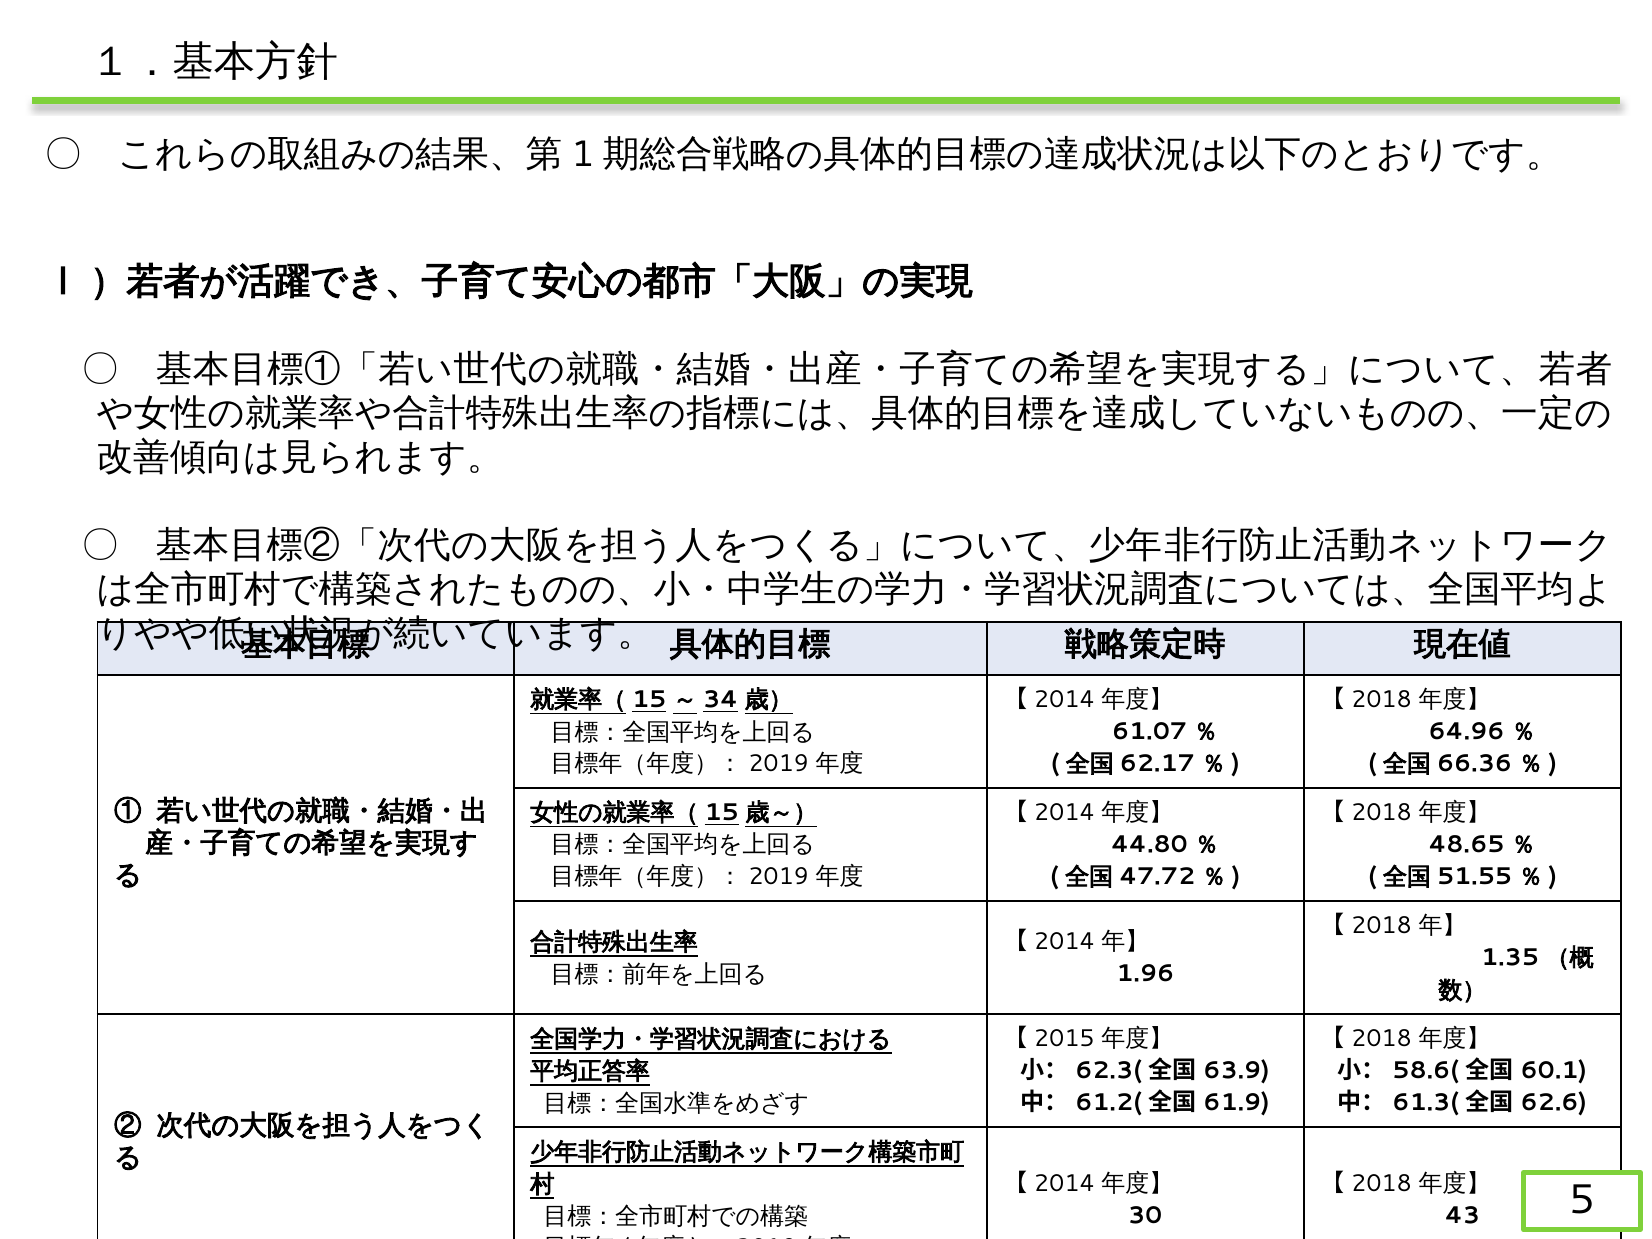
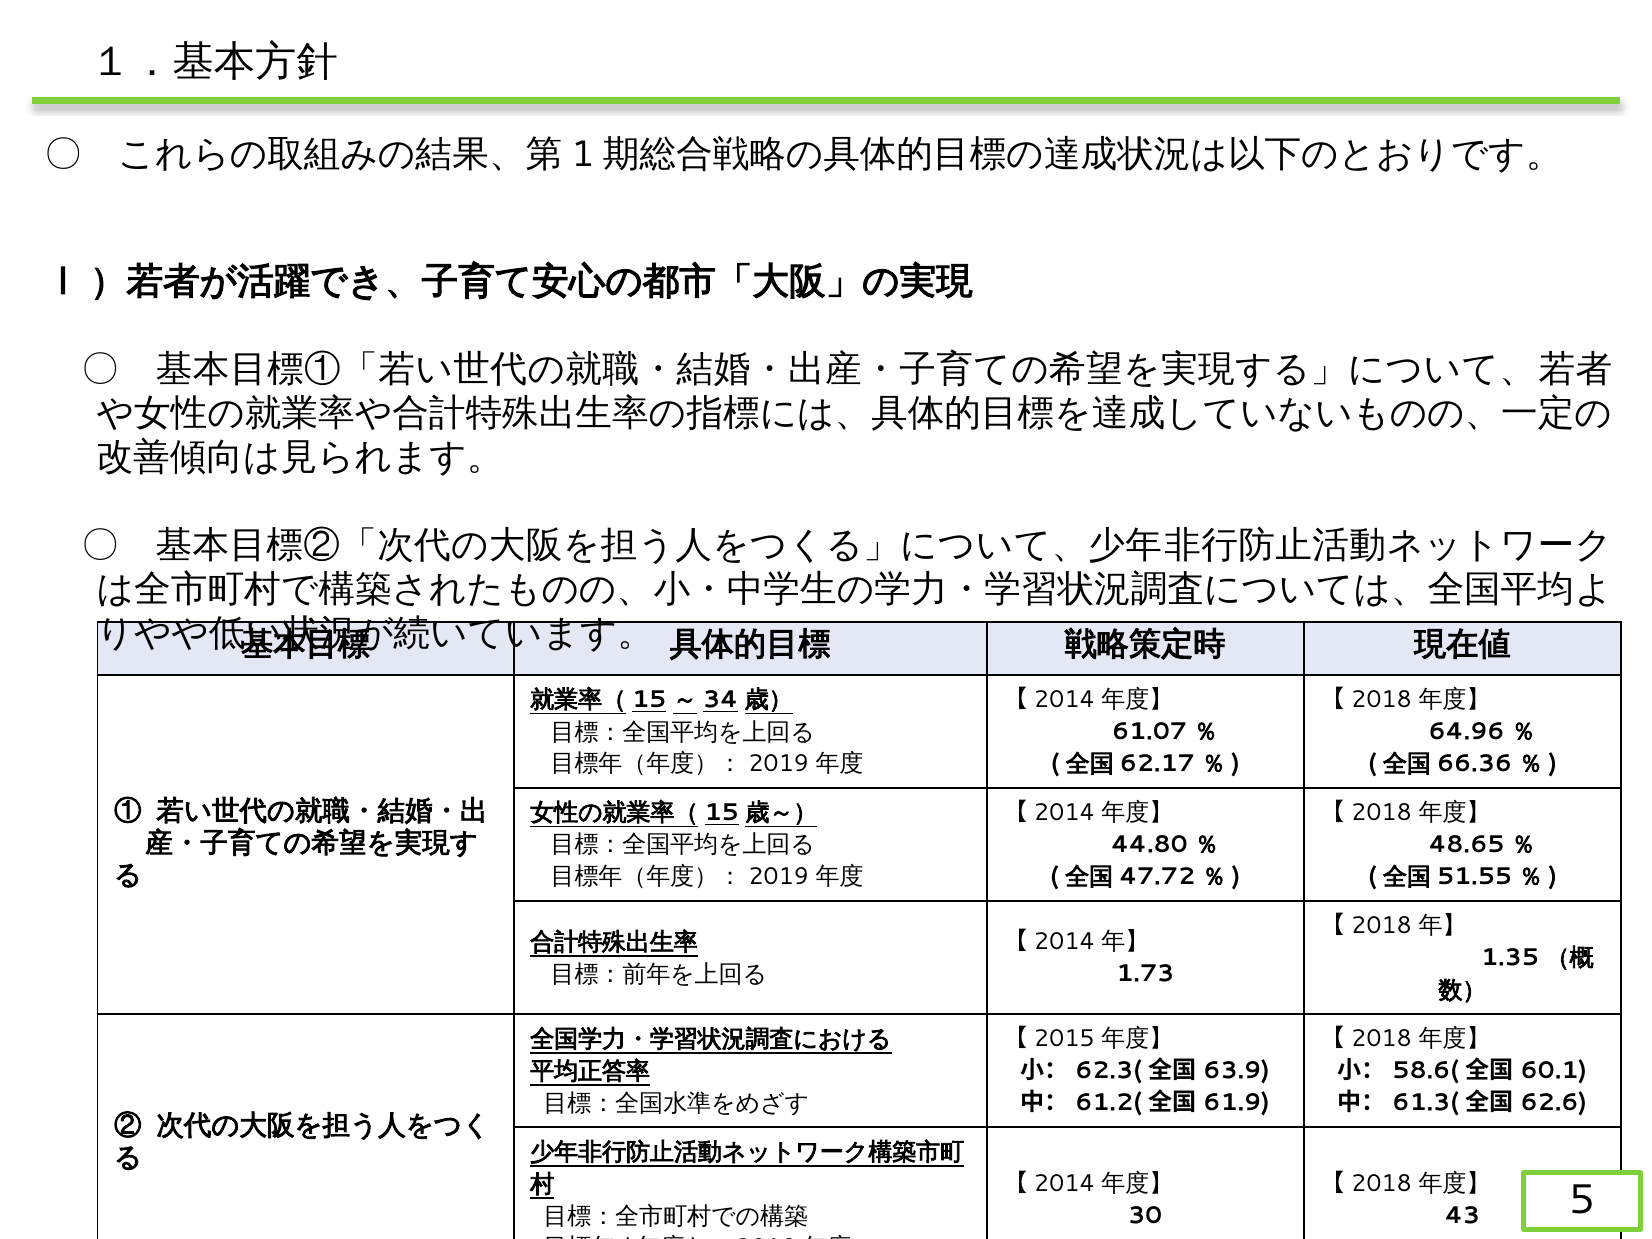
1.96: 1.96 -> 1.73
